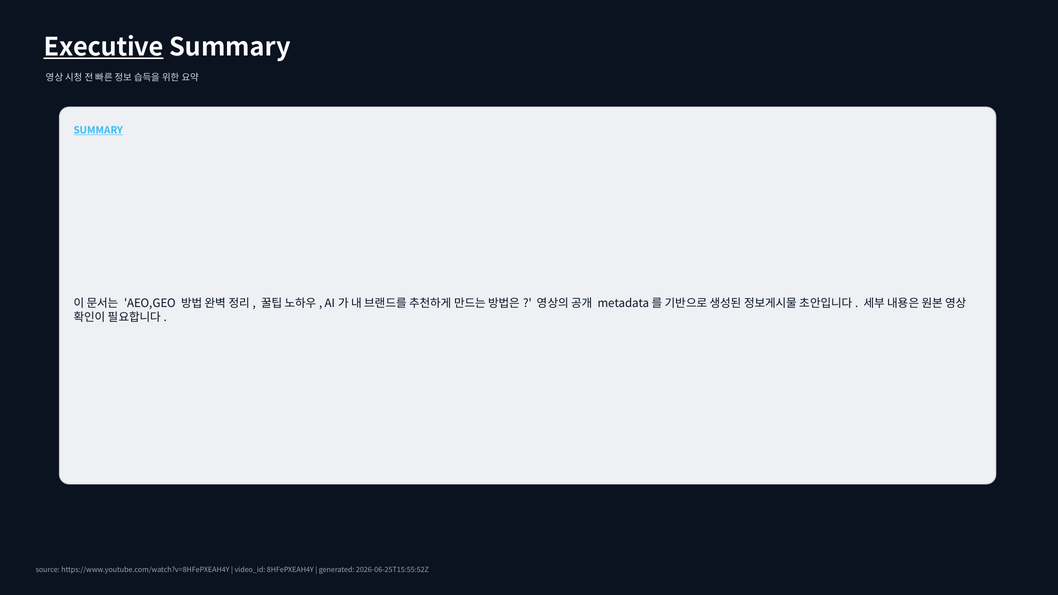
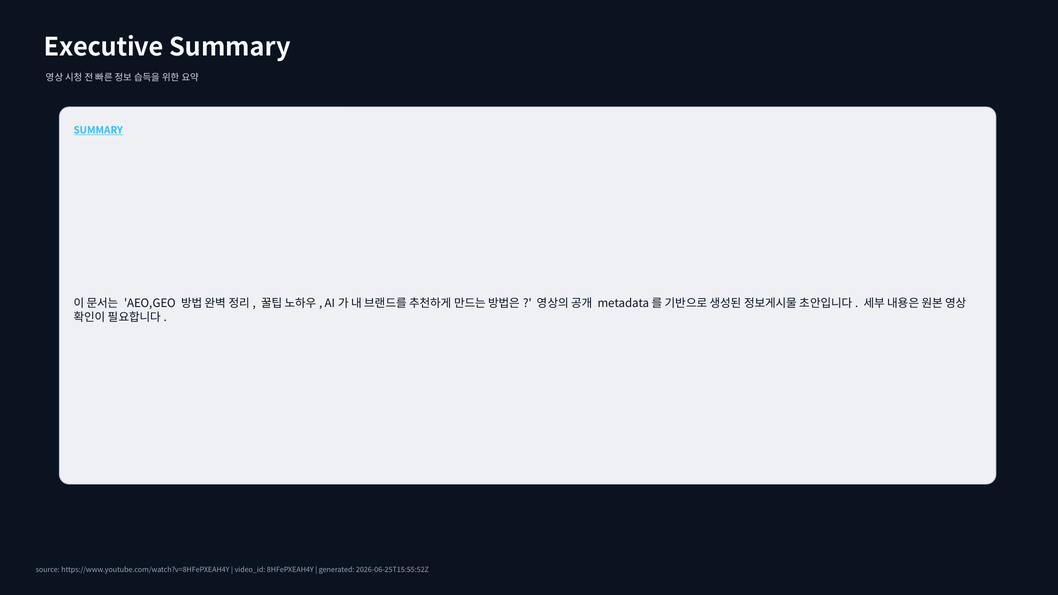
Executive underline: present -> none
